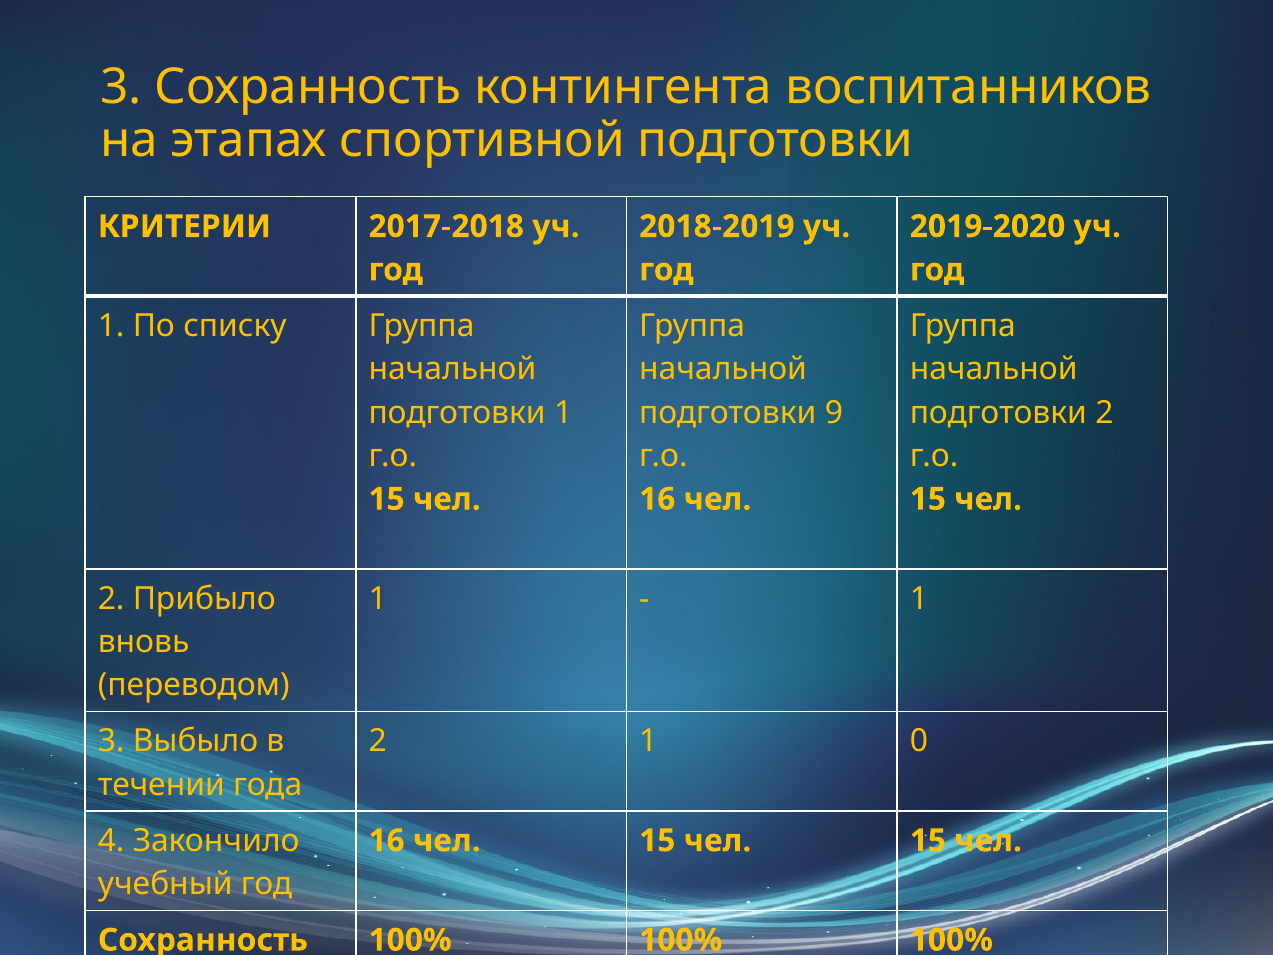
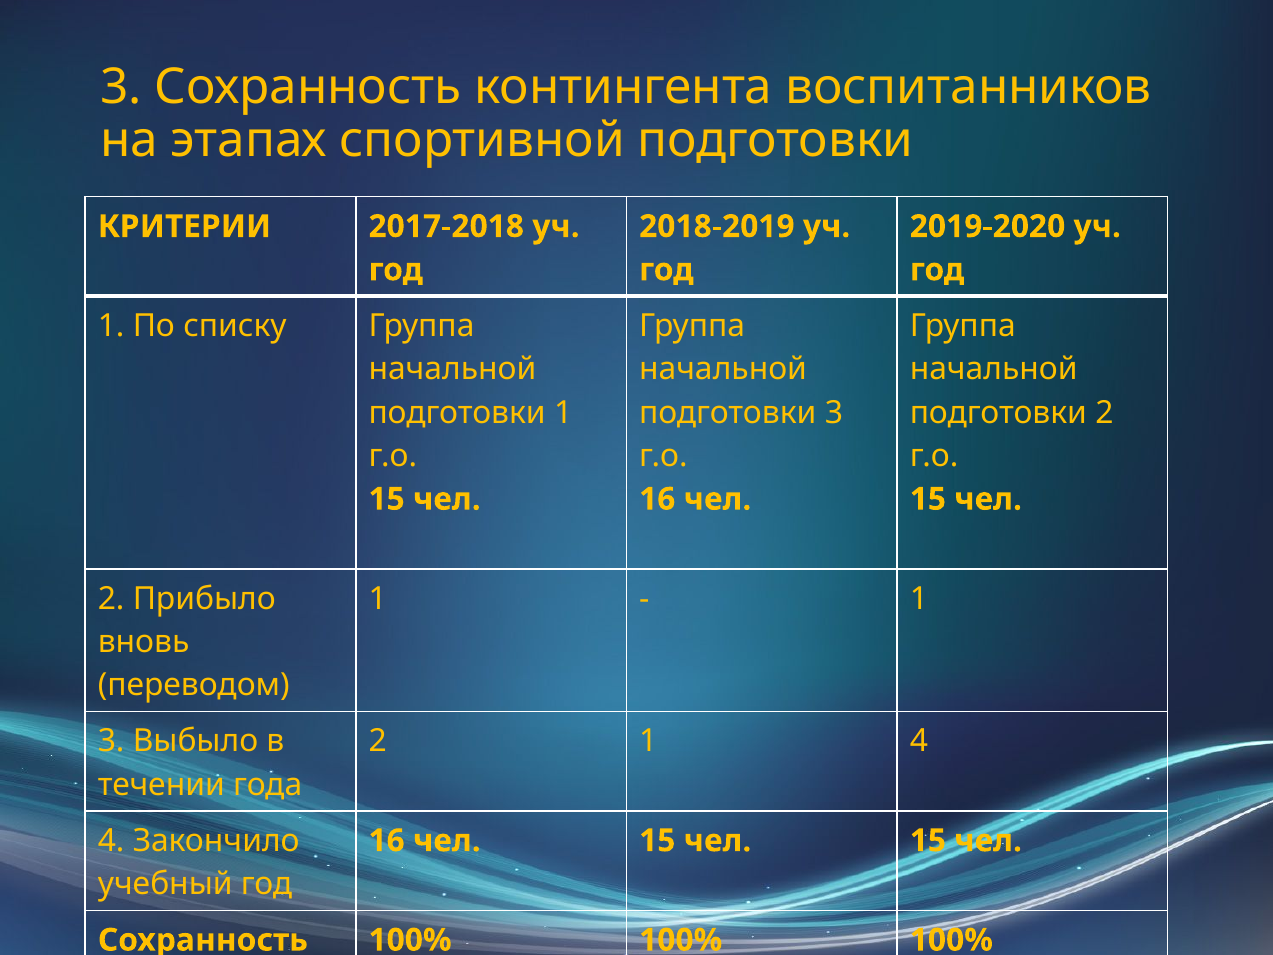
подготовки 9: 9 -> 3
1 0: 0 -> 4
